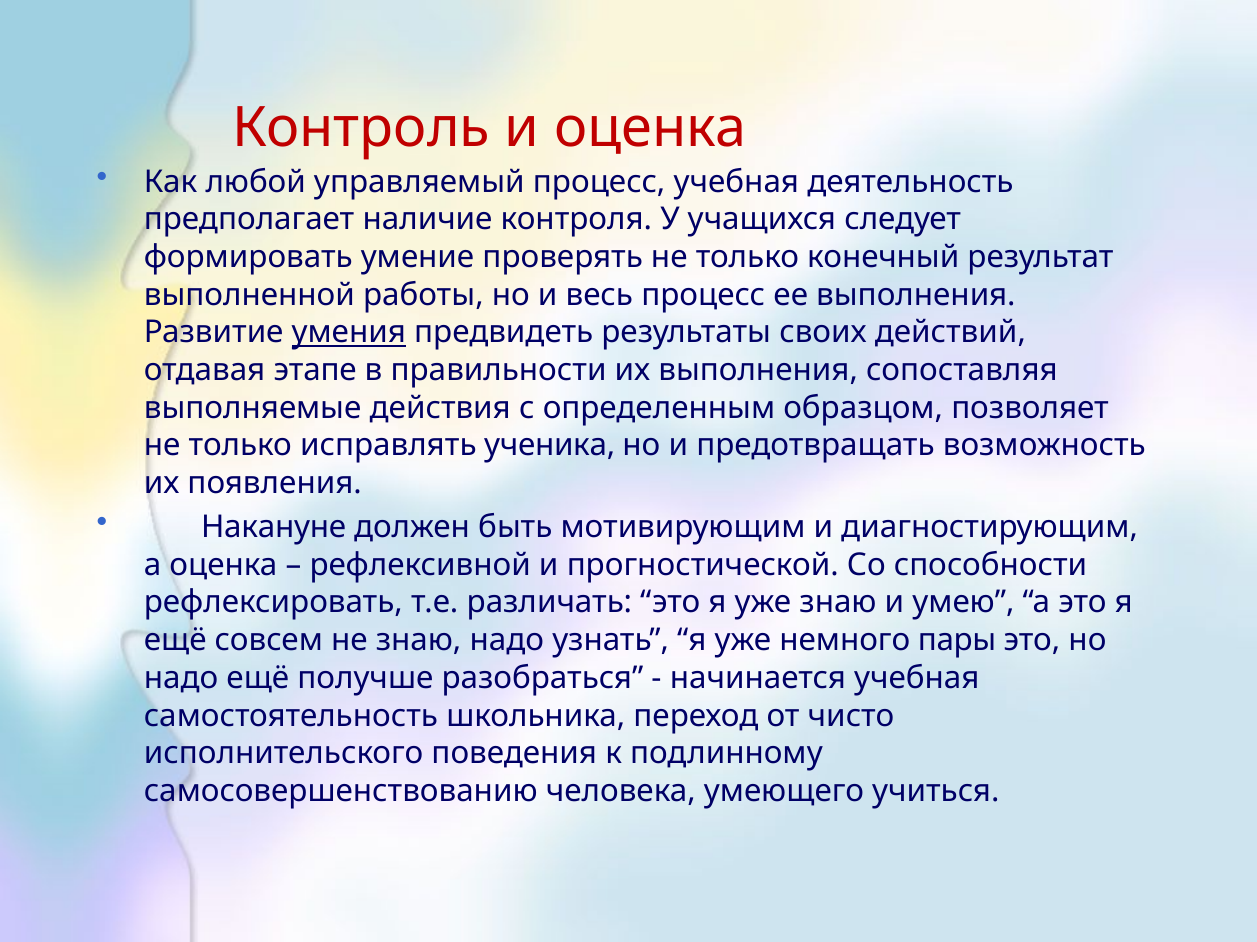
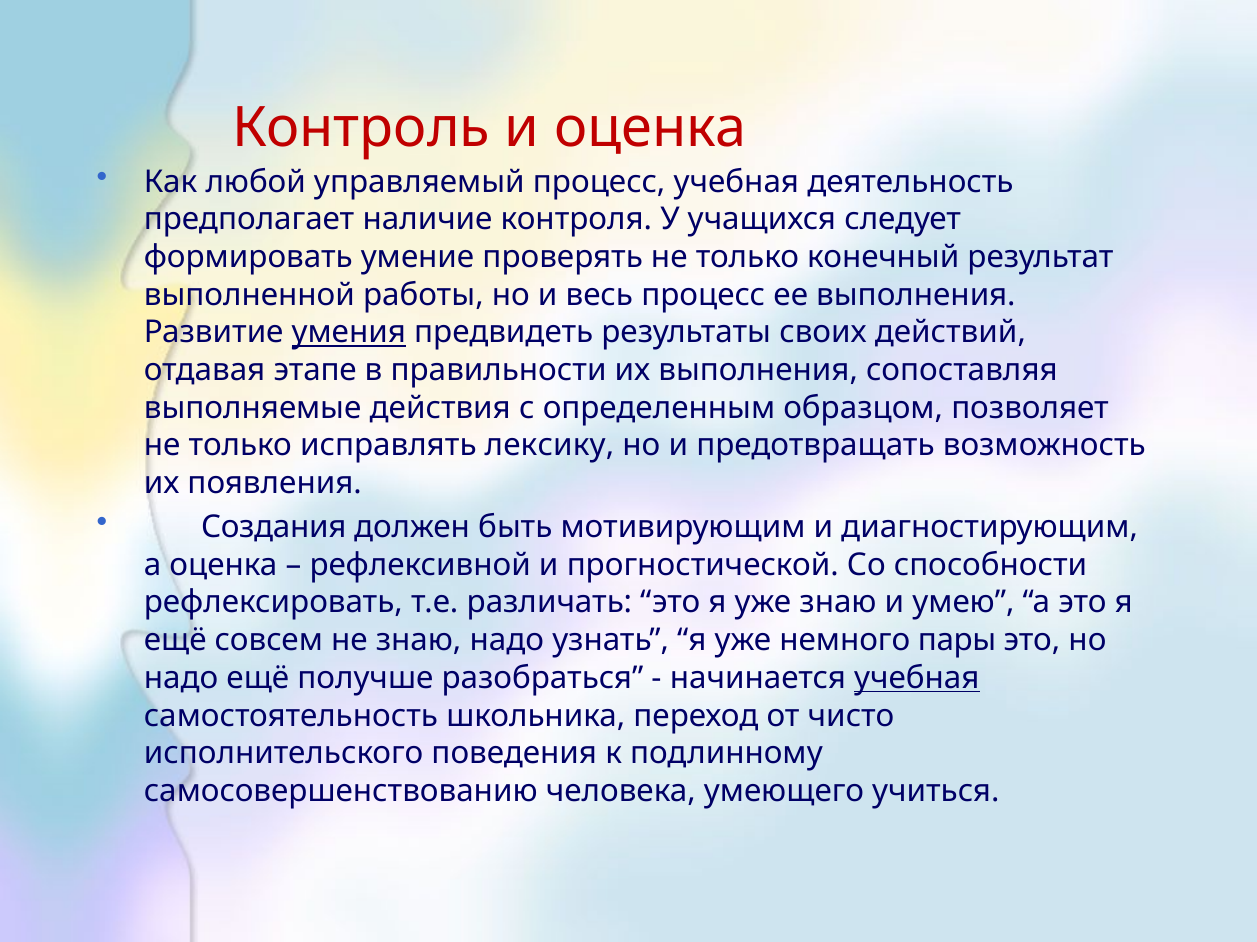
ученика: ученика -> лексику
Накануне: Накануне -> Создания
учебная at (917, 679) underline: none -> present
